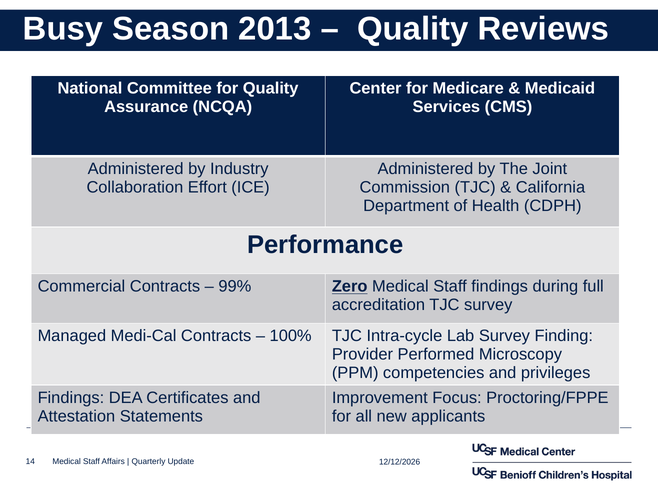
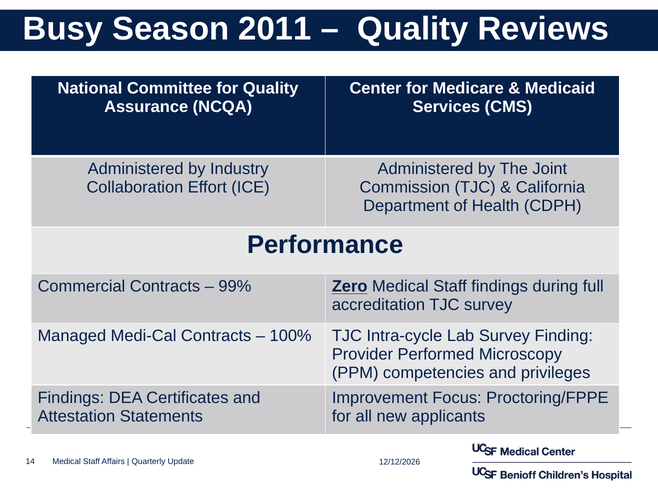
2013: 2013 -> 2011
